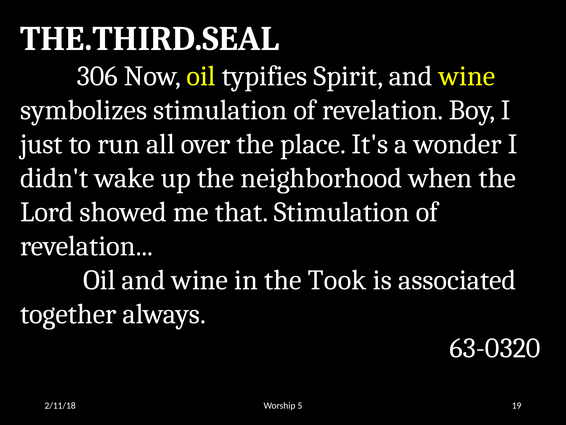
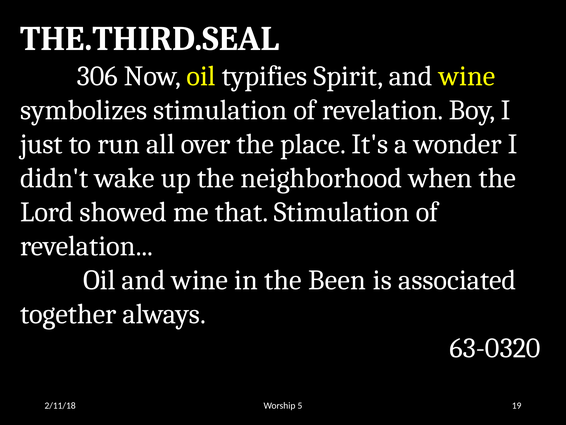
Took: Took -> Been
